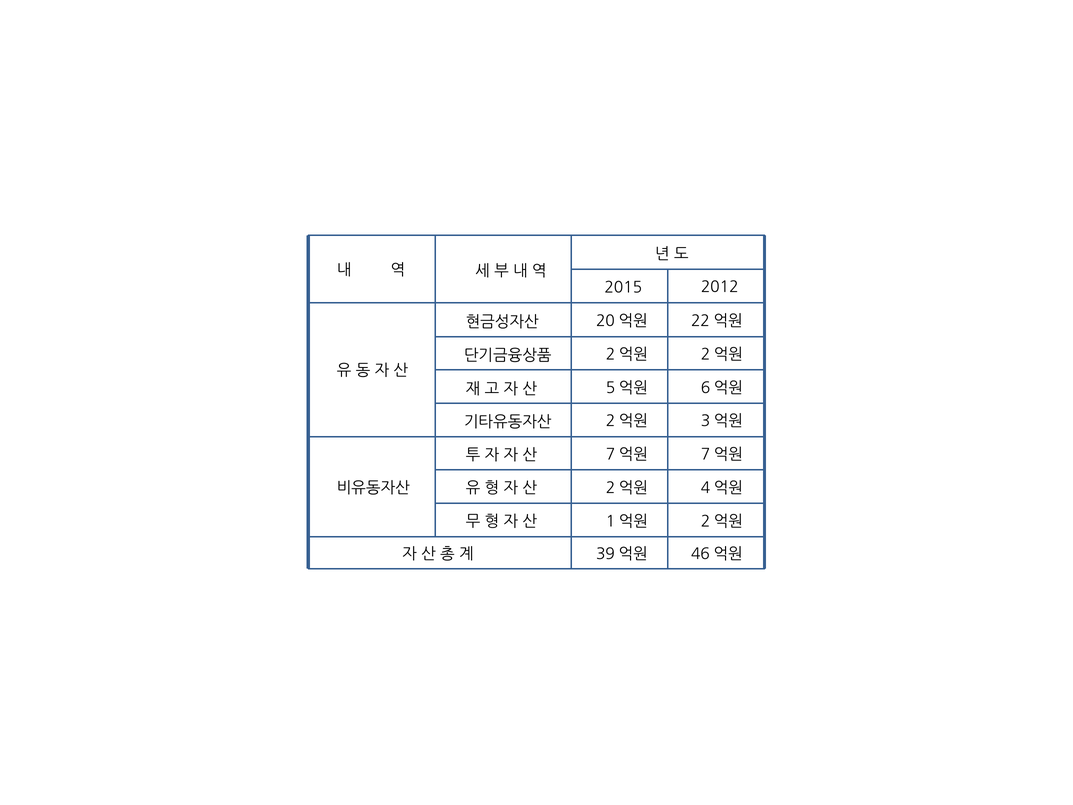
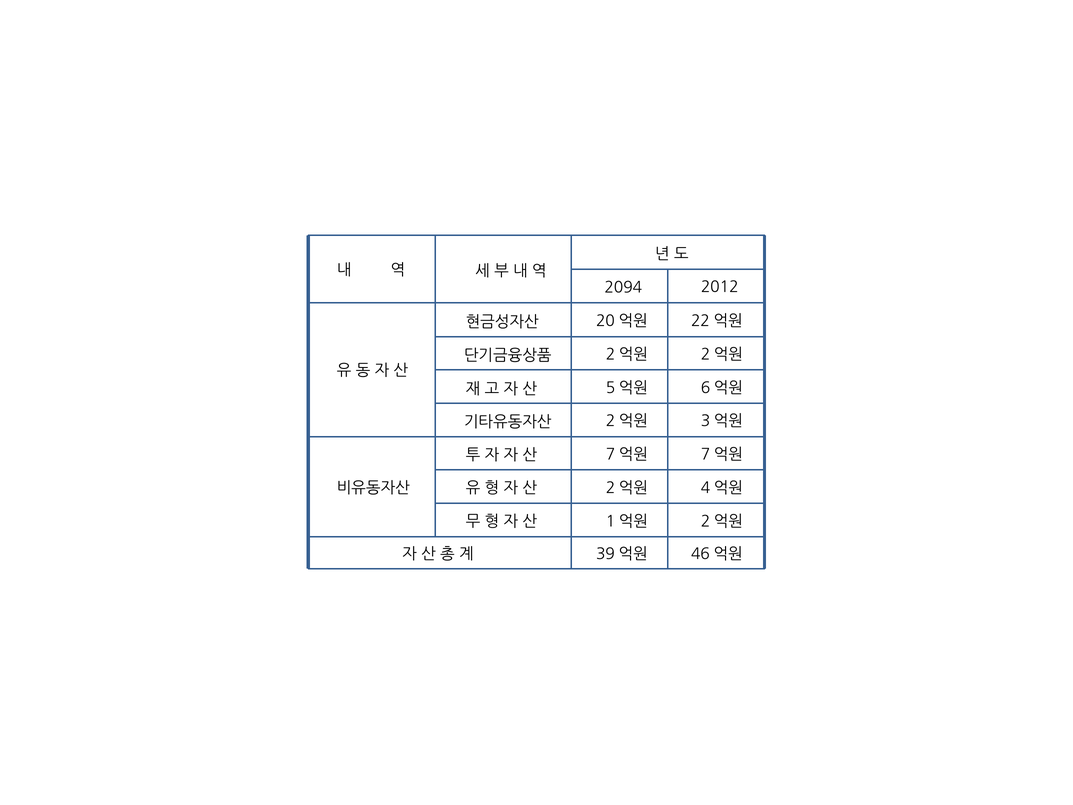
2015: 2015 -> 2094
